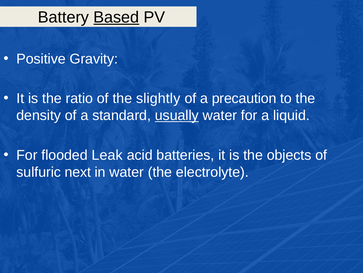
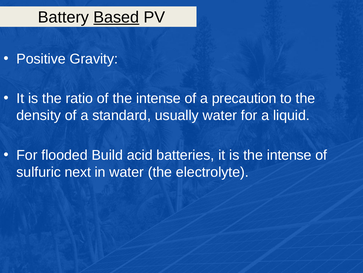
of the slightly: slightly -> intense
usually underline: present -> none
Leak: Leak -> Build
is the objects: objects -> intense
